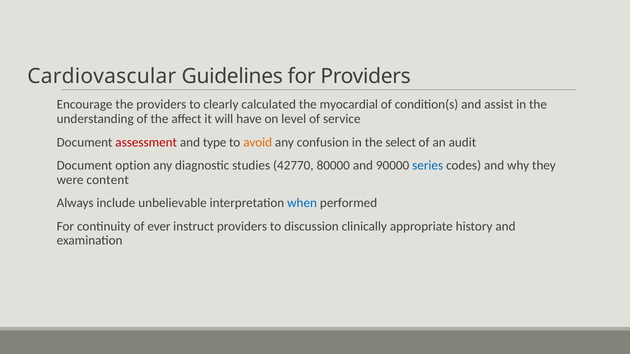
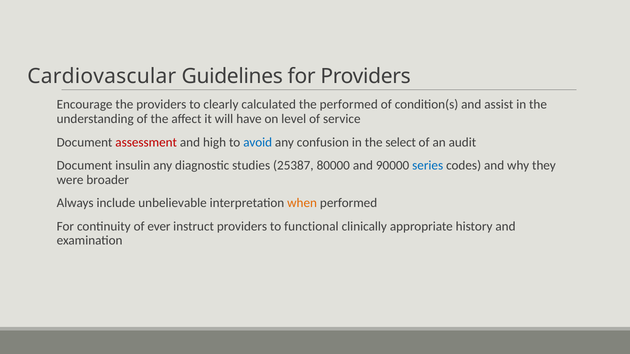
the myocardial: myocardial -> performed
type: type -> high
avoid colour: orange -> blue
option: option -> insulin
42770: 42770 -> 25387
content: content -> broader
when colour: blue -> orange
discussion: discussion -> functional
